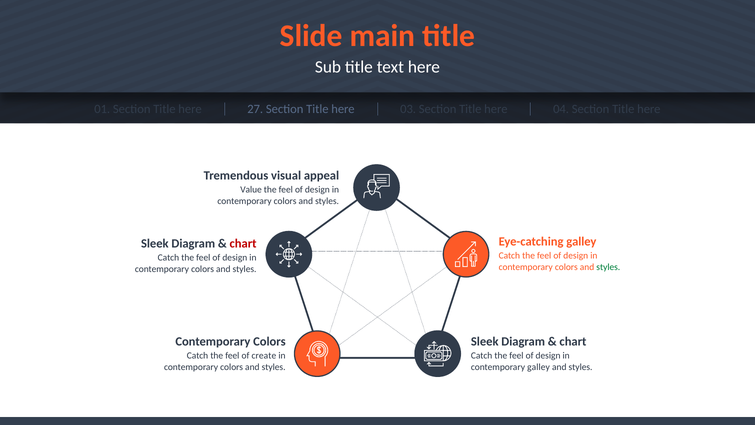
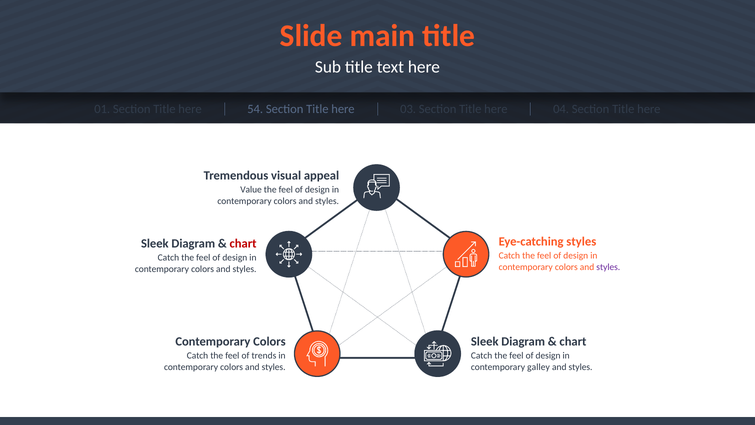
27: 27 -> 54
Eye-catching galley: galley -> styles
styles at (608, 267) colour: green -> purple
create: create -> trends
